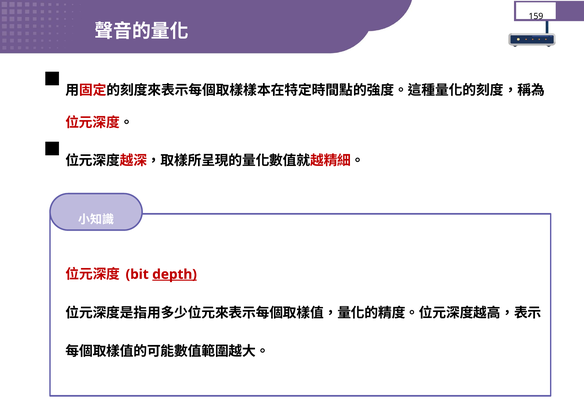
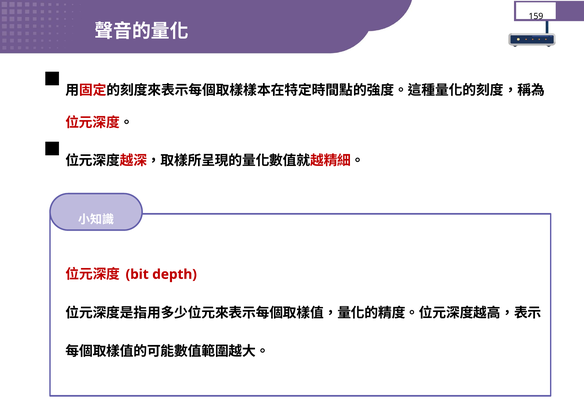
depth underline: present -> none
